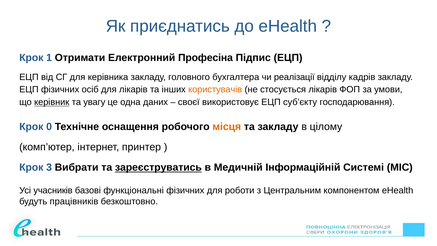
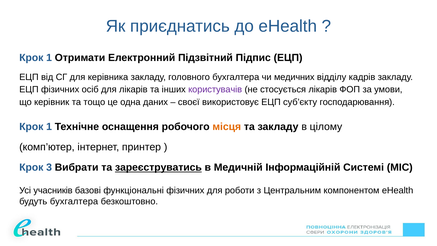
Професіна: Професіна -> Підзвітний
реалізації: реалізації -> медичних
користувачів colour: orange -> purple
керівник underline: present -> none
увагу: увагу -> тощо
0 at (49, 127): 0 -> 1
будуть працівників: працівників -> бухгалтера
